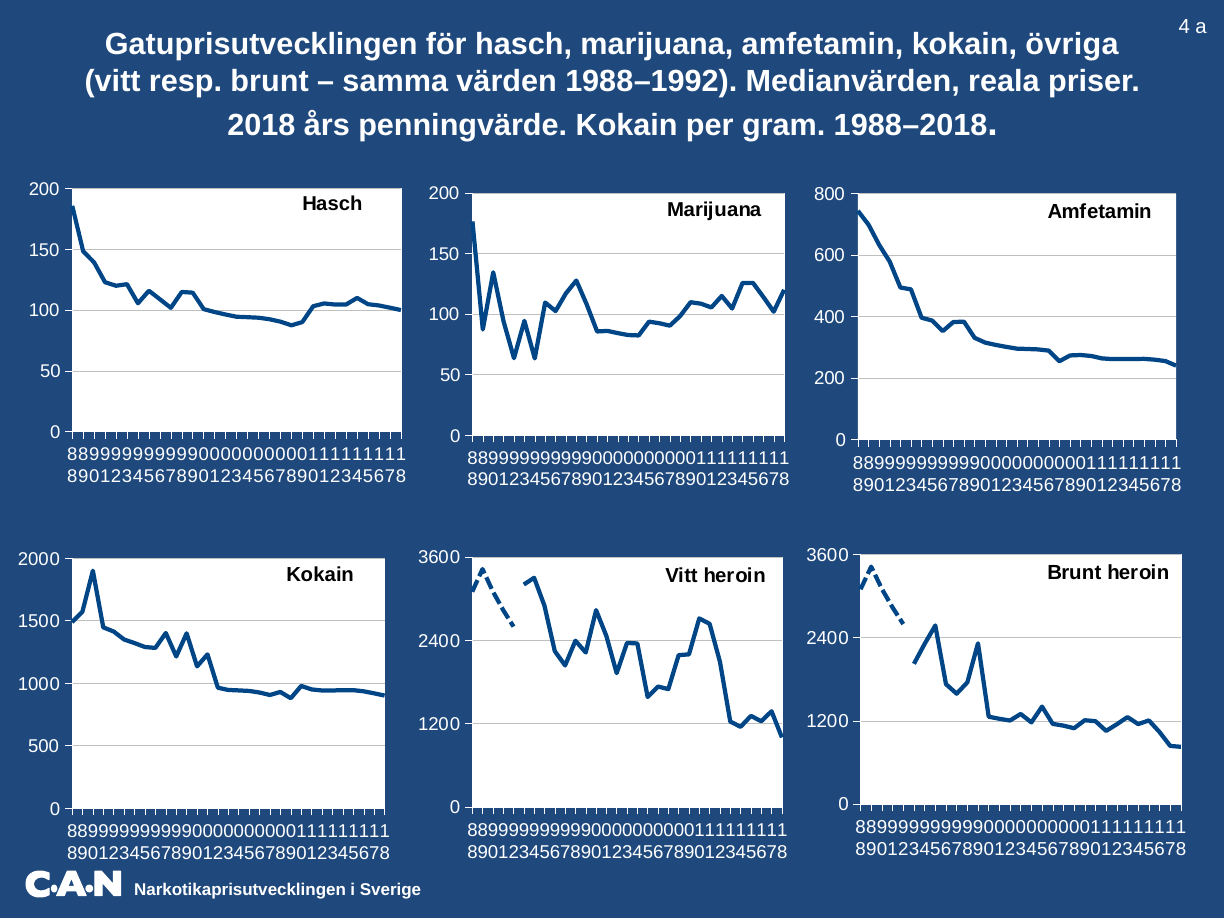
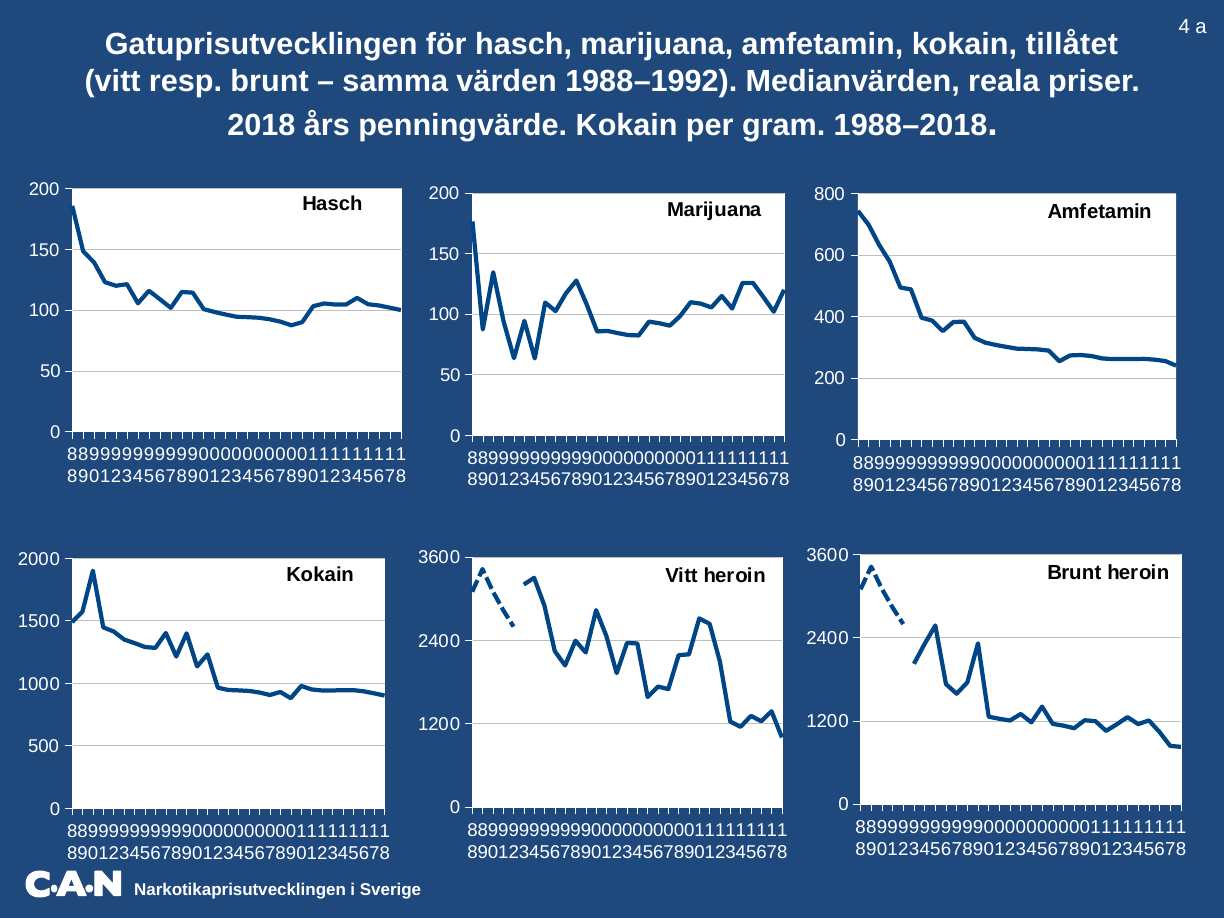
övriga: övriga -> tillåtet
